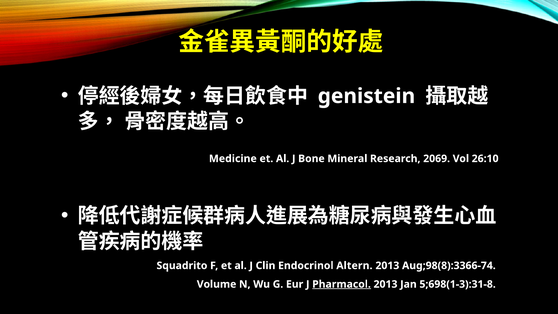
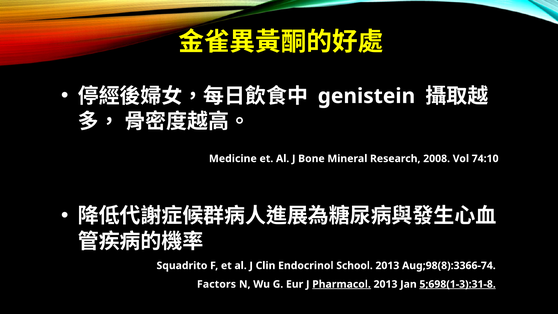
2069: 2069 -> 2008
26:10: 26:10 -> 74:10
Altern: Altern -> School
Volume: Volume -> Factors
5;698(1-3):31-8 underline: none -> present
